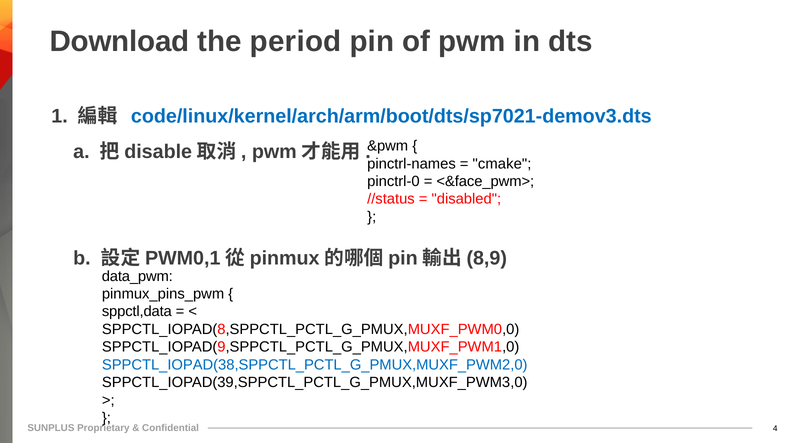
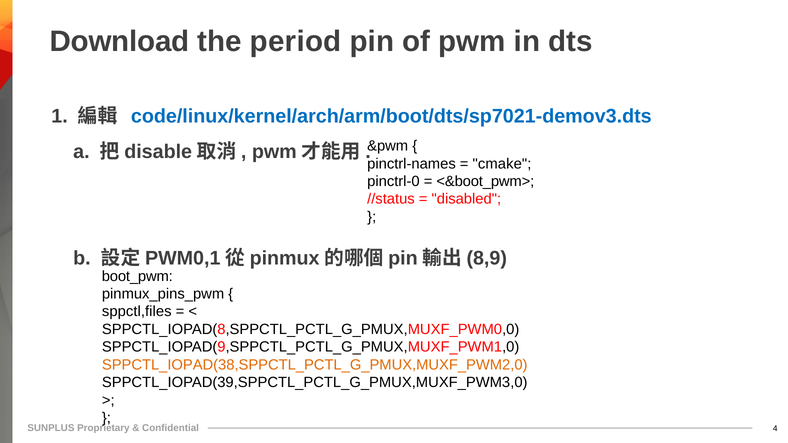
<&face_pwm>: <&face_pwm> -> <&boot_pwm>
data_pwm: data_pwm -> boot_pwm
sppctl,data: sppctl,data -> sppctl,files
SPPCTL_IOPAD(38,SPPCTL_PCTL_G_PMUX,MUXF_PWM2,0 colour: blue -> orange
